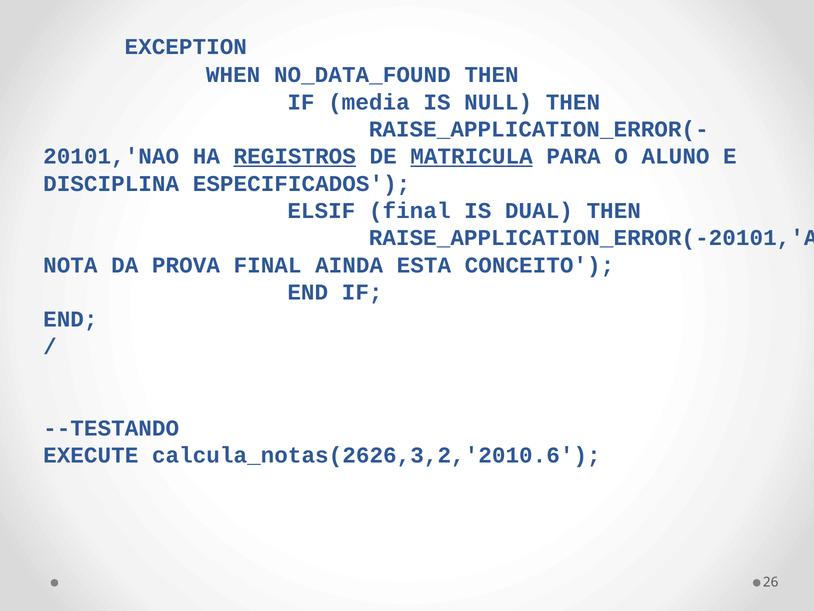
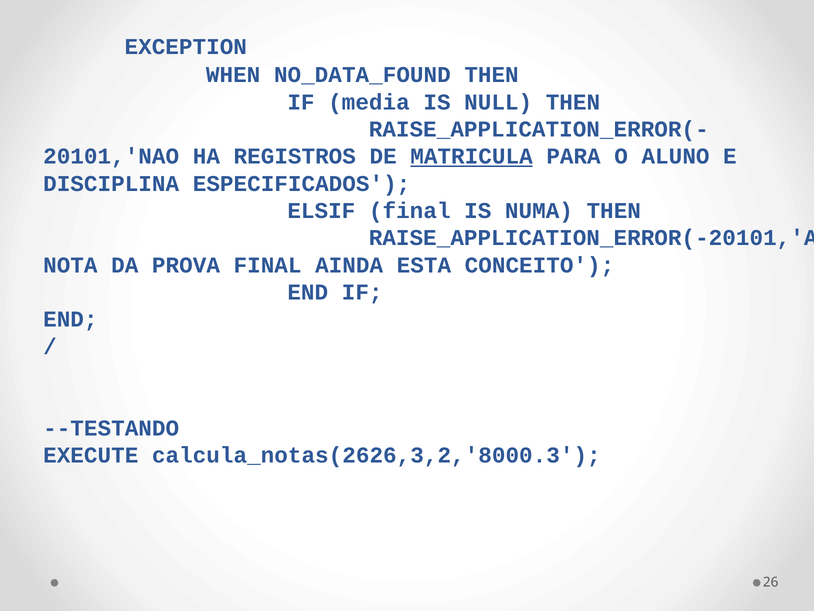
REGISTROS underline: present -> none
DUAL: DUAL -> NUMA
calcula_notas(2626,3,2,'2010.6: calcula_notas(2626,3,2,'2010.6 -> calcula_notas(2626,3,2,'8000.3
